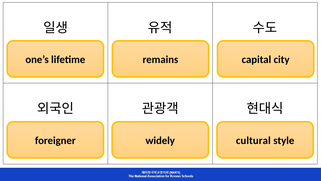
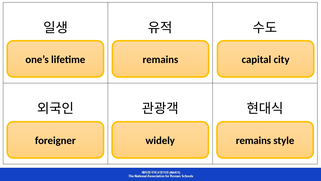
cultural at (253, 140): cultural -> remains
